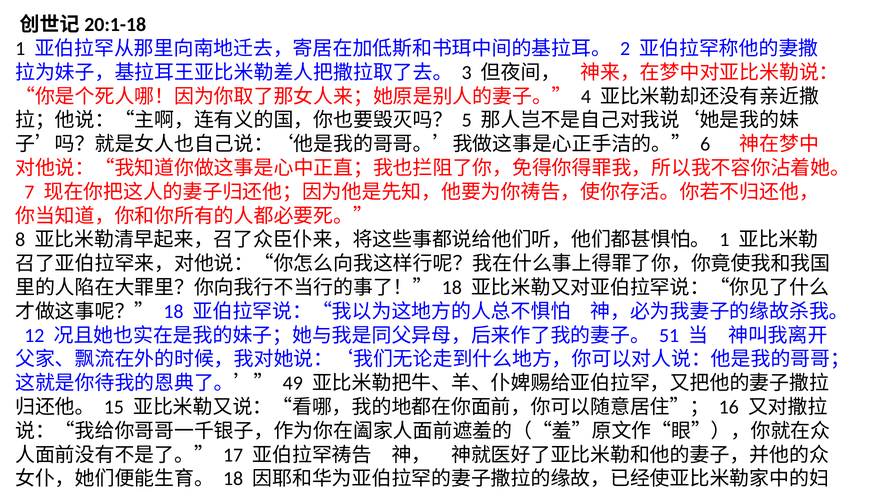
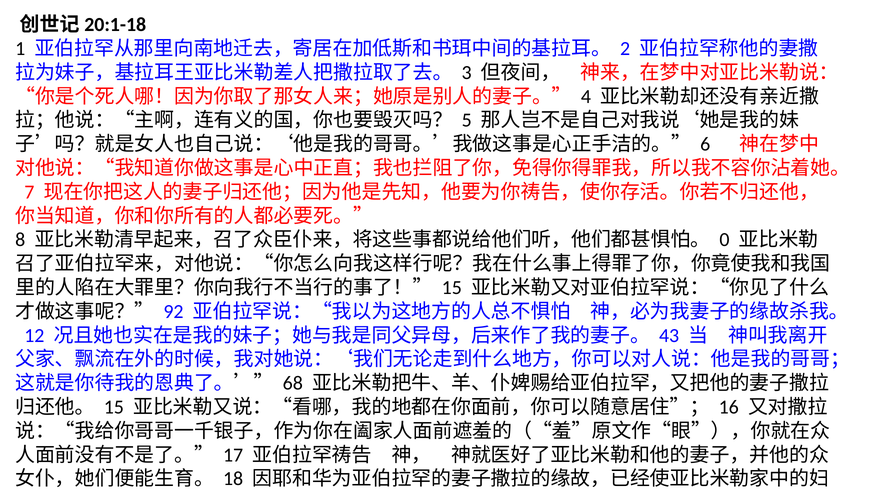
1 at (725, 240): 1 -> 0
18 at (452, 288): 18 -> 15
18 at (173, 311): 18 -> 92
51: 51 -> 43
49: 49 -> 68
